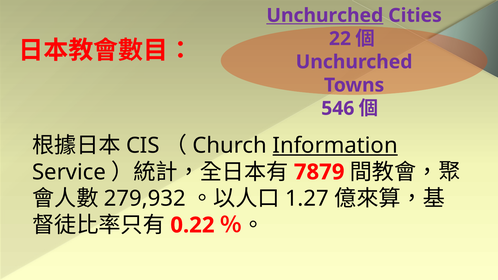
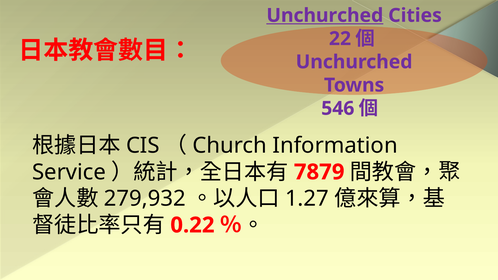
Information underline: present -> none
